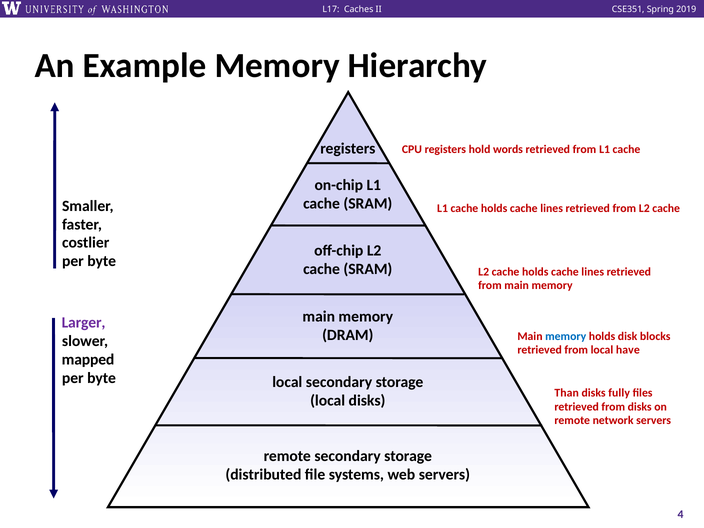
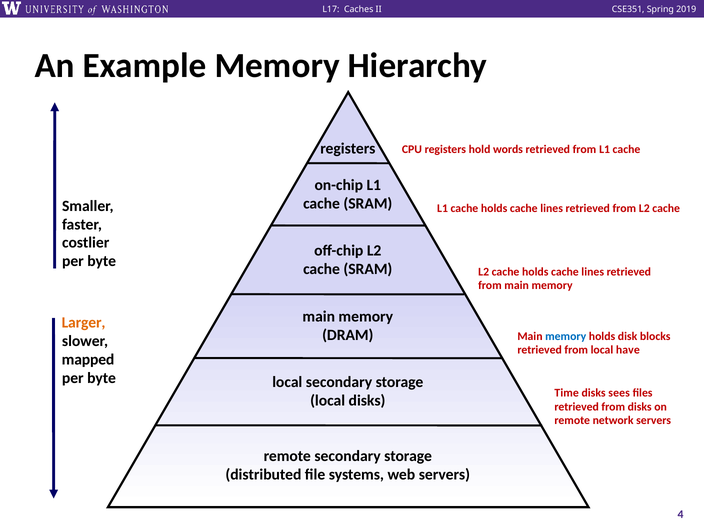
Larger colour: purple -> orange
Than: Than -> Time
fully: fully -> sees
